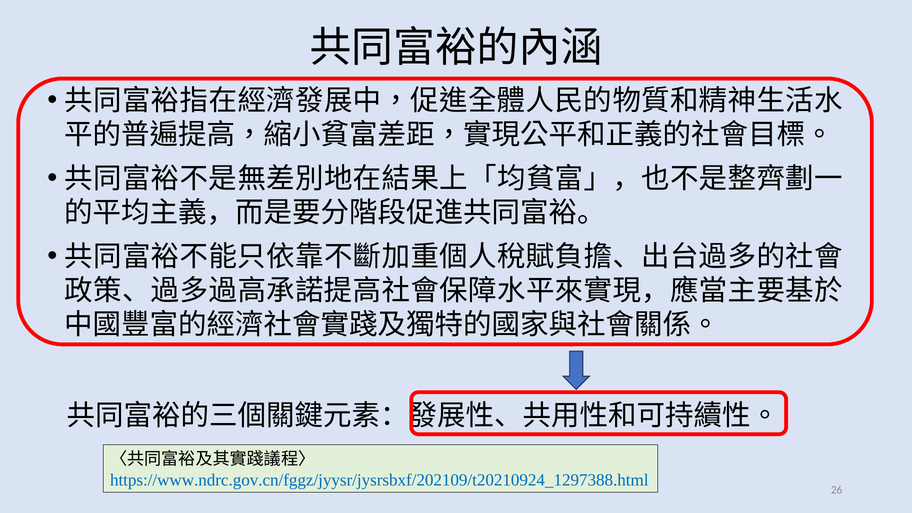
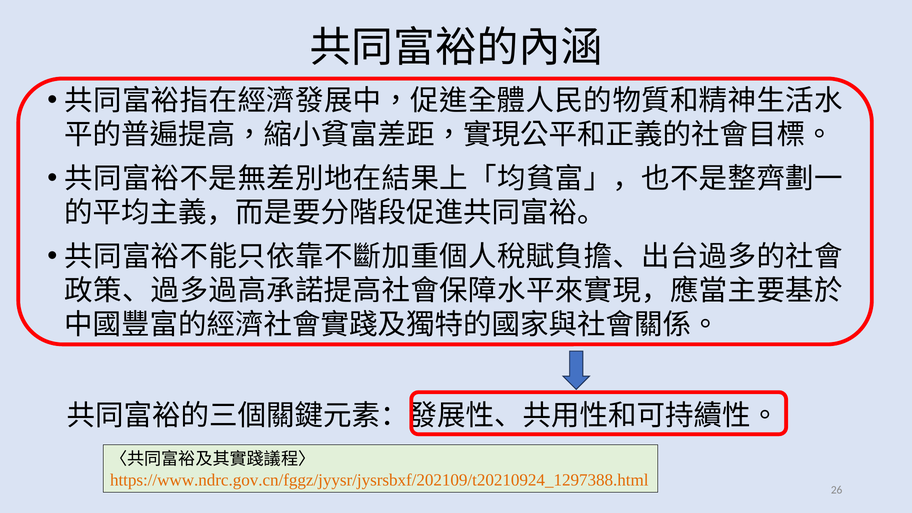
https://www.ndrc.gov.cn/fggz/jyysr/jysrsbxf/202109/t20210924_1297388.html colour: blue -> orange
